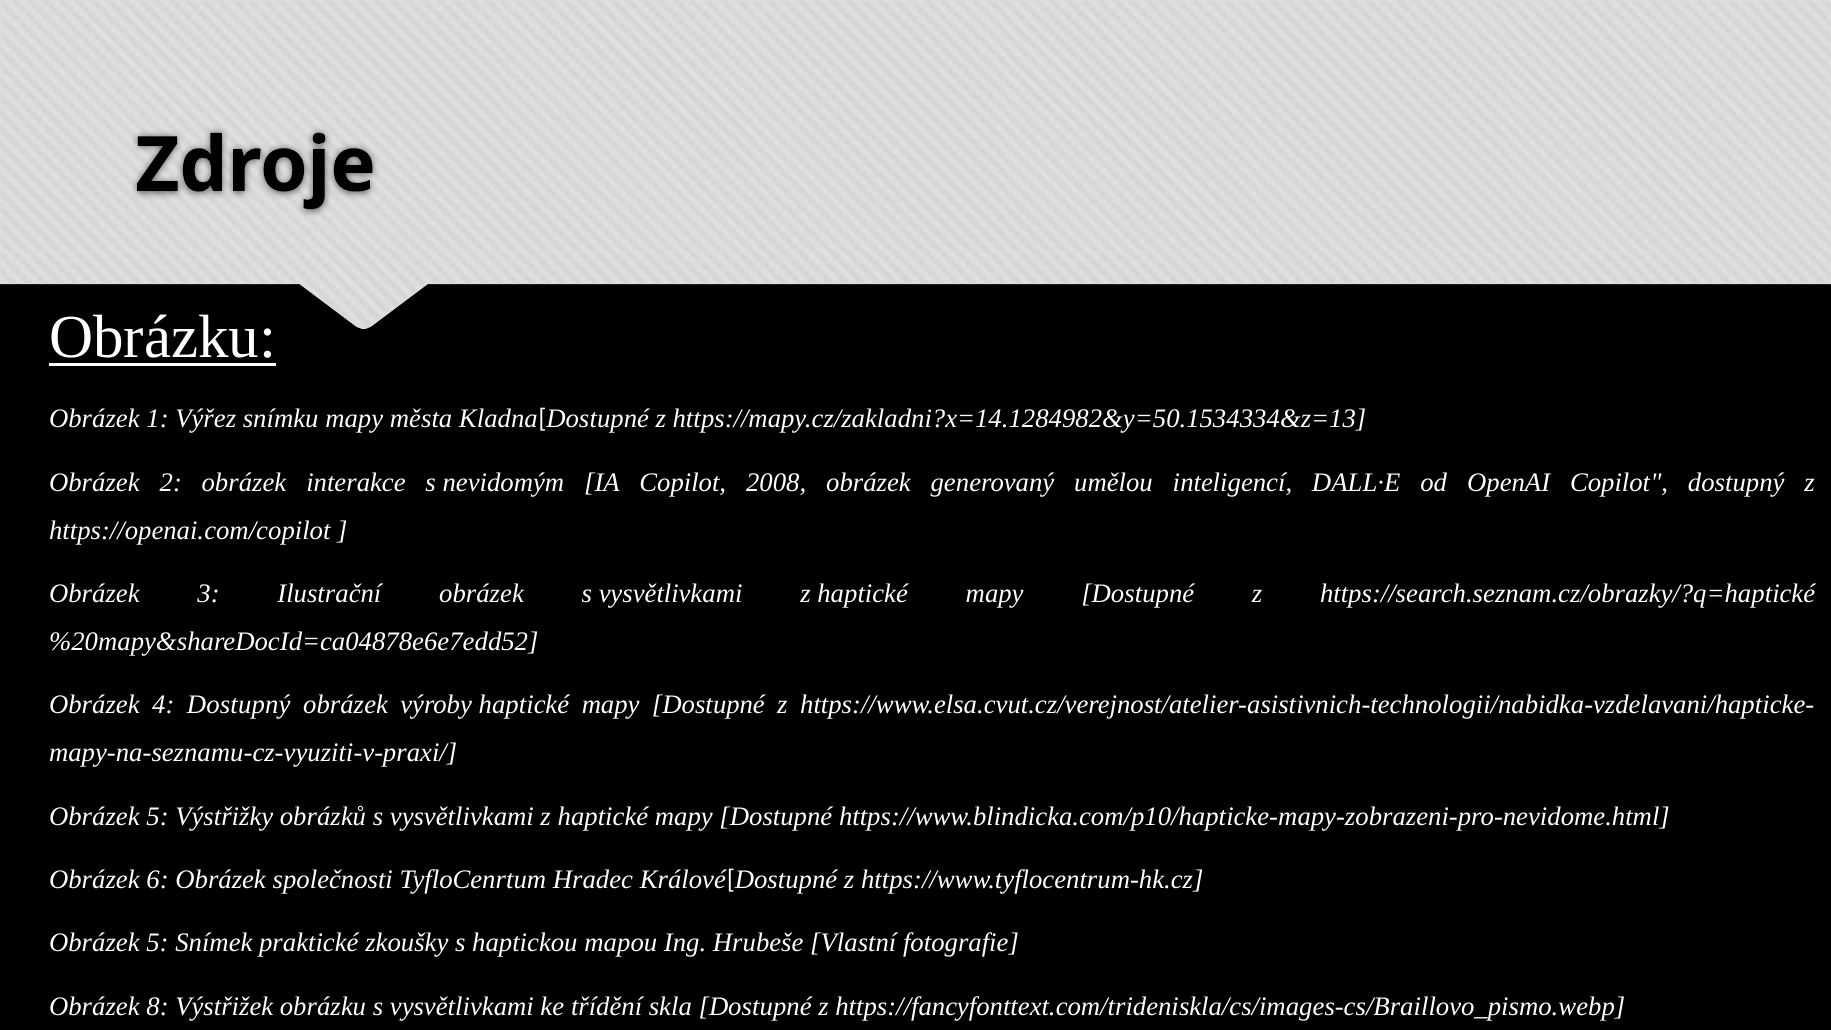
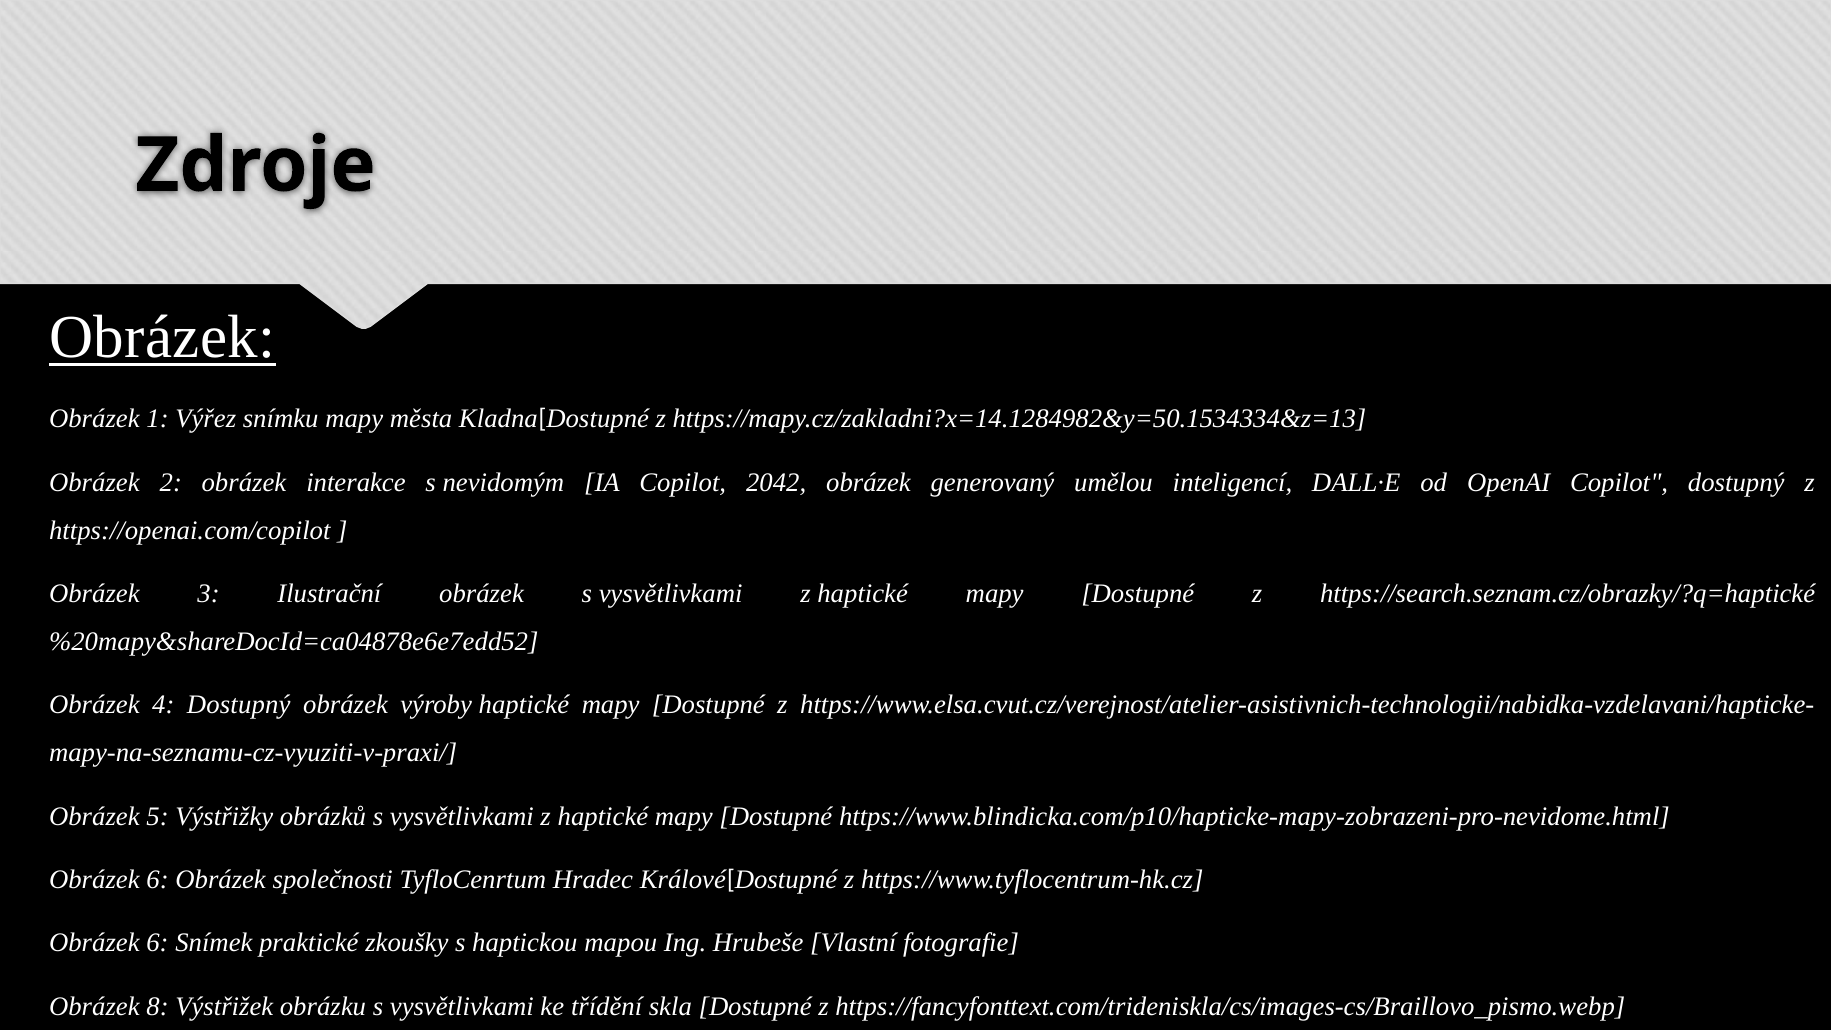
Obrázku at (163, 337): Obrázku -> Obrázek
2008: 2008 -> 2042
5 at (157, 943): 5 -> 6
